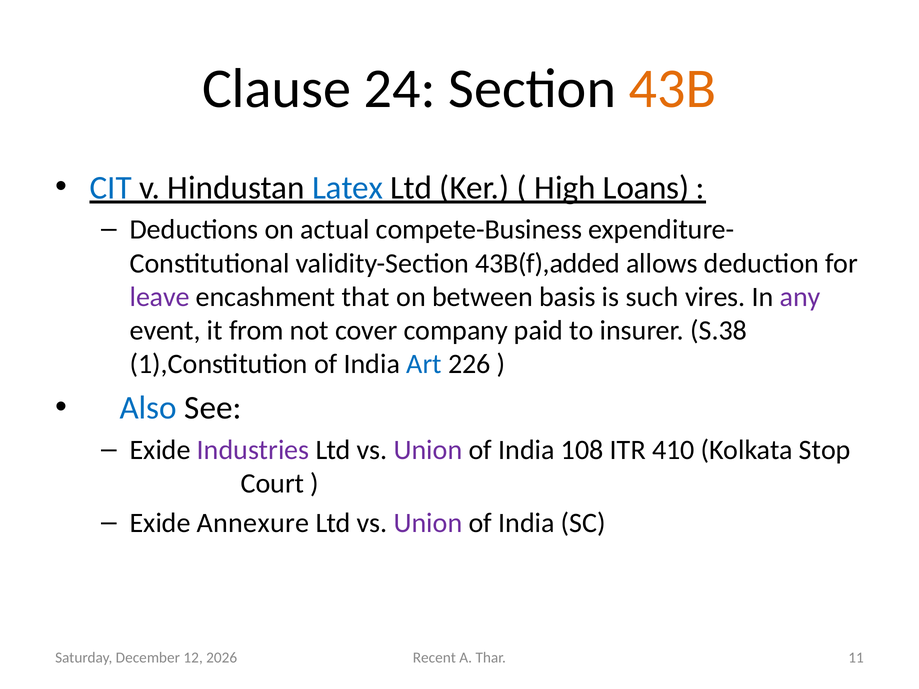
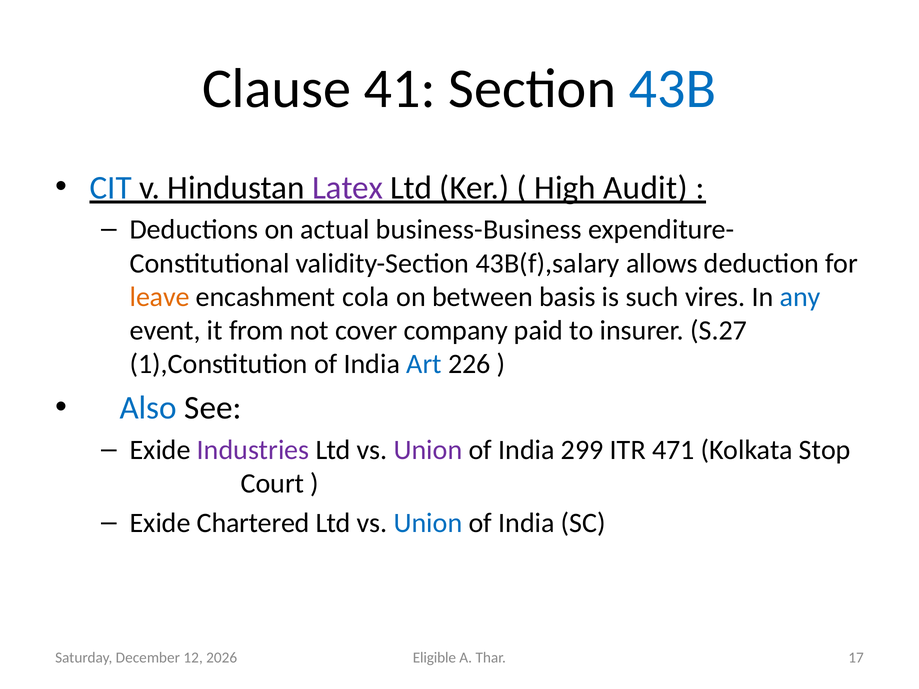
24: 24 -> 41
43B colour: orange -> blue
Latex colour: blue -> purple
Loans: Loans -> Audit
compete-Business: compete-Business -> business-Business
43B(f),added: 43B(f),added -> 43B(f),salary
leave colour: purple -> orange
that: that -> cola
any colour: purple -> blue
S.38: S.38 -> S.27
108: 108 -> 299
410: 410 -> 471
Annexure: Annexure -> Chartered
Union at (428, 523) colour: purple -> blue
Recent: Recent -> Eligible
11: 11 -> 17
